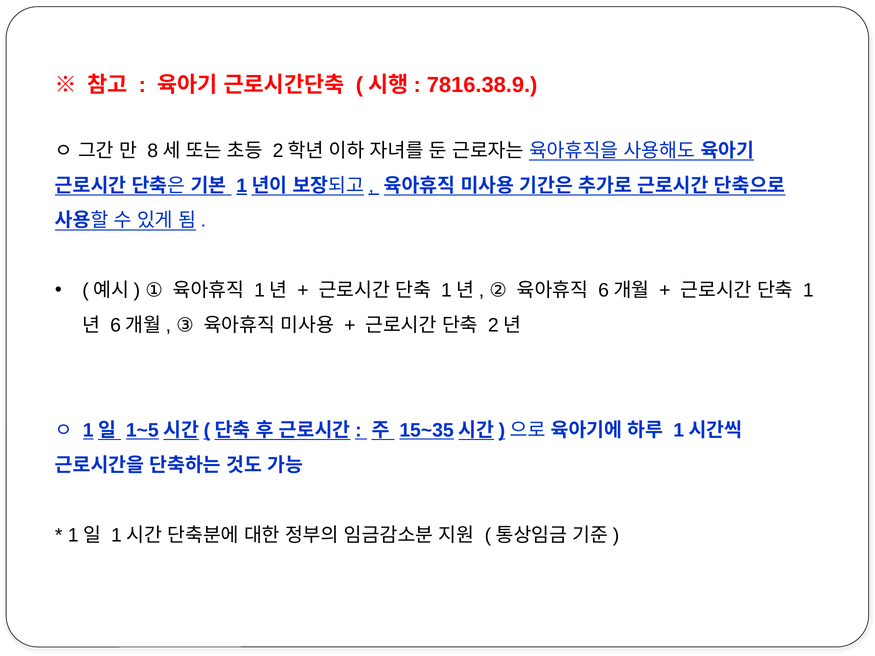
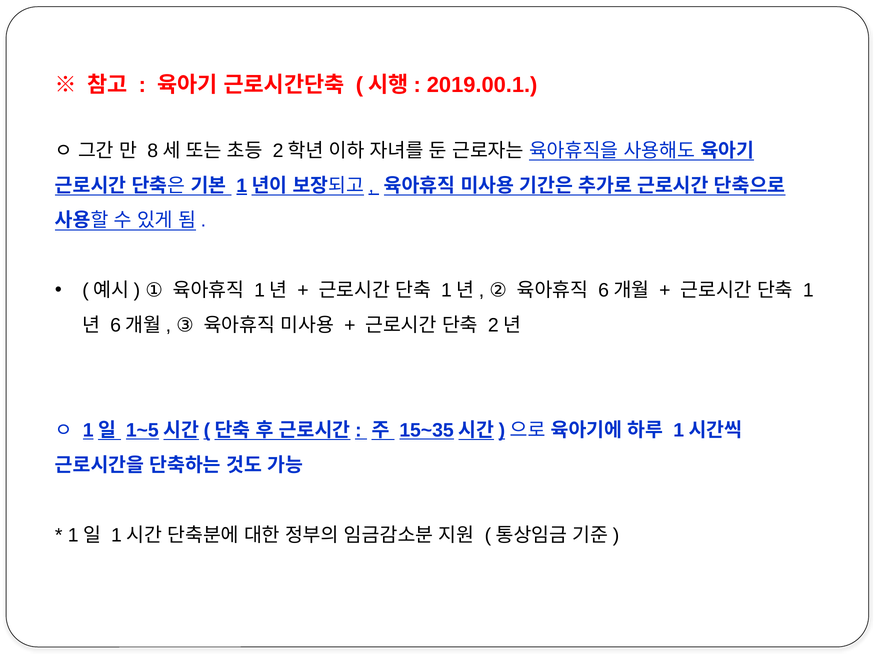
7816.38.9: 7816.38.9 -> 2019.00.1
